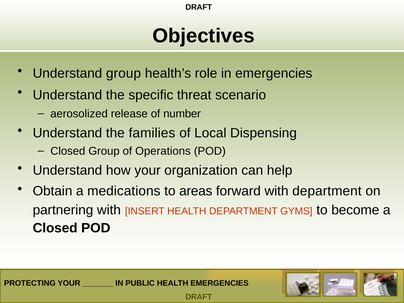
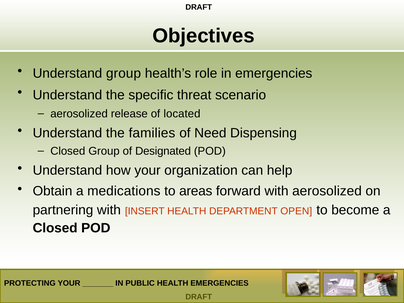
number: number -> located
Local: Local -> Need
Operations: Operations -> Designated
with department: department -> aerosolized
GYMS: GYMS -> OPEN
